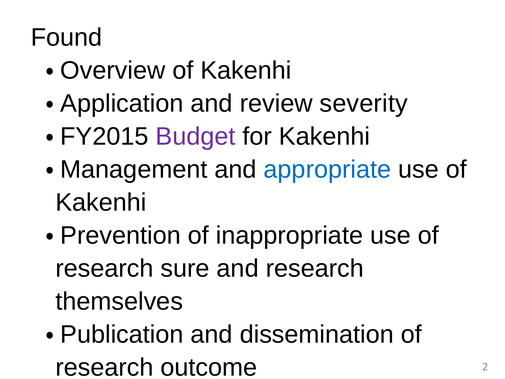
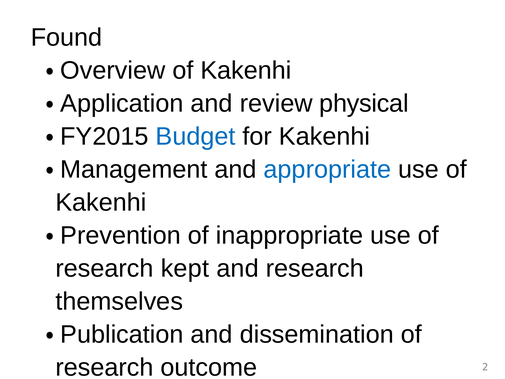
severity: severity -> physical
Budget colour: purple -> blue
sure: sure -> kept
